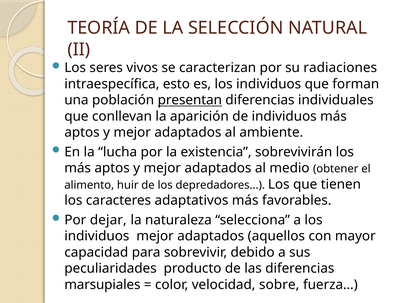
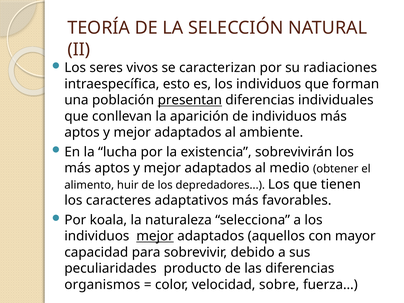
dejar: dejar -> koala
mejor at (155, 236) underline: none -> present
marsupiales: marsupiales -> organismos
